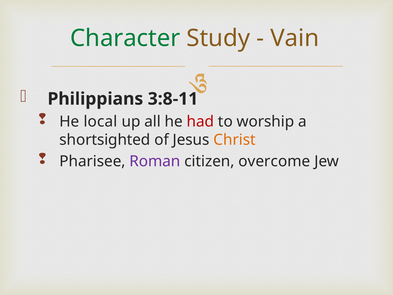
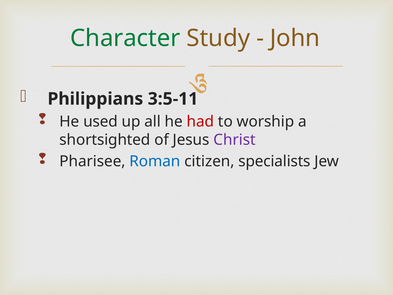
Vain: Vain -> John
3:8-11: 3:8-11 -> 3:5-11
local: local -> used
Christ colour: orange -> purple
Roman colour: purple -> blue
overcome: overcome -> specialists
